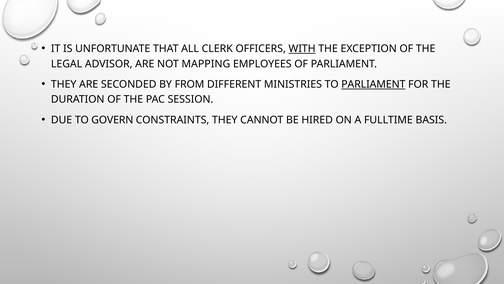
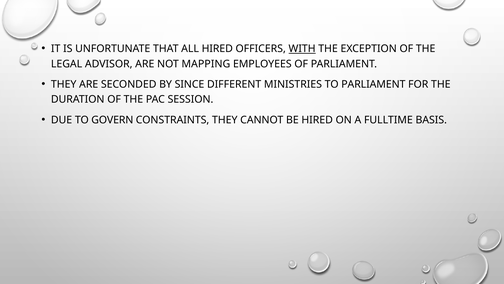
ALL CLERK: CLERK -> HIRED
FROM: FROM -> SINCE
PARLIAMENT at (373, 84) underline: present -> none
